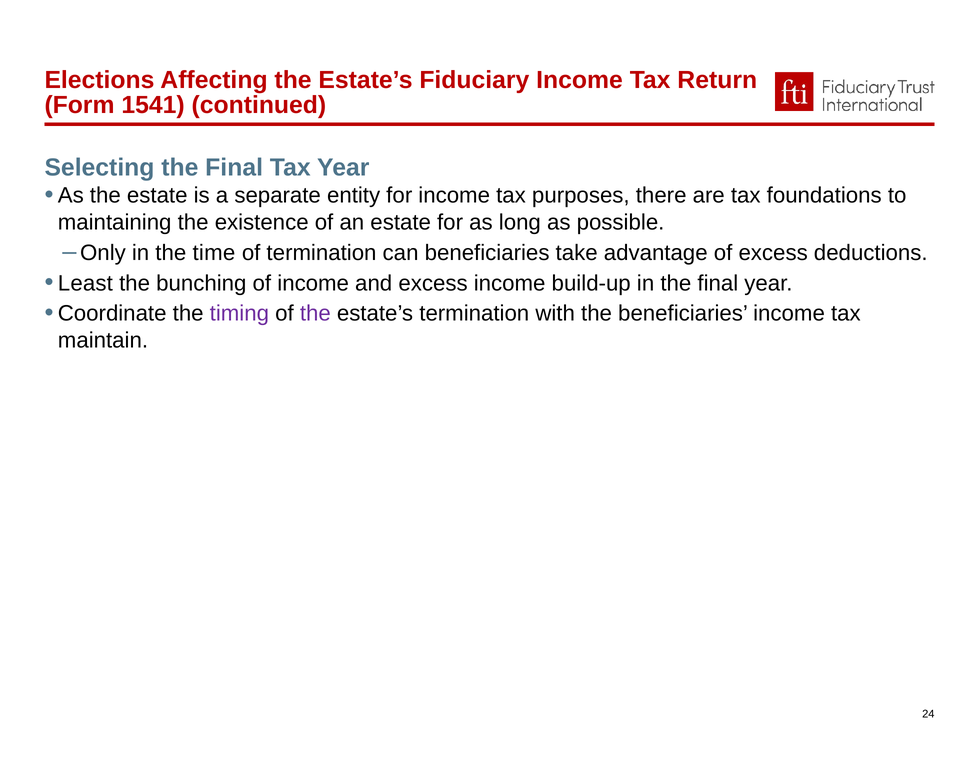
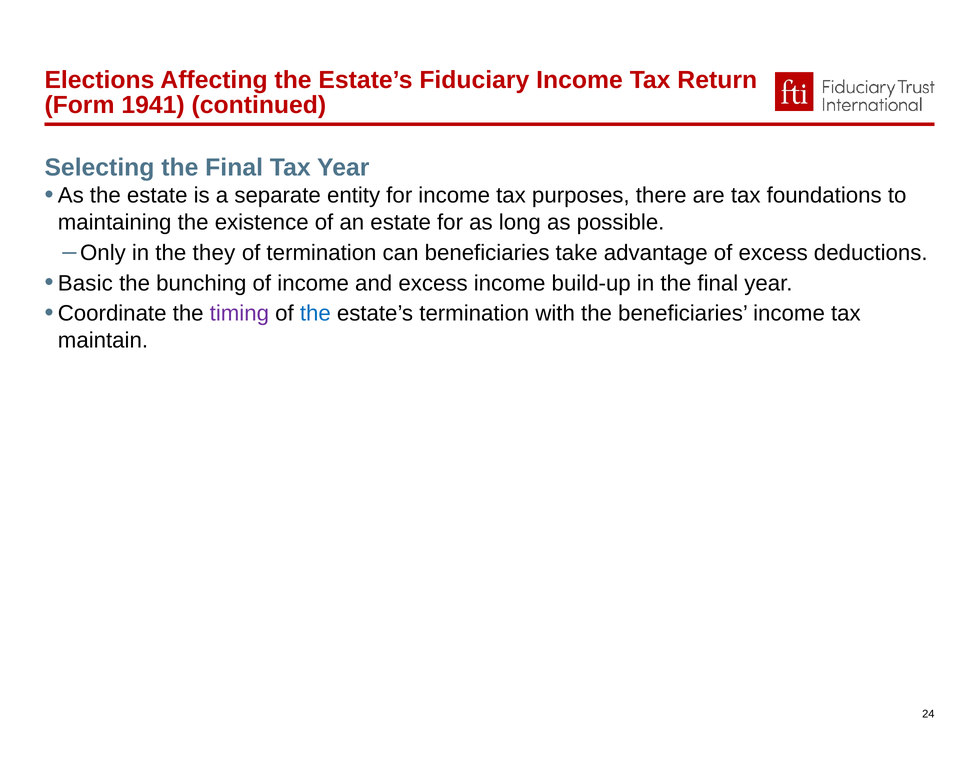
1541: 1541 -> 1941
time: time -> they
Least: Least -> Basic
the at (315, 313) colour: purple -> blue
